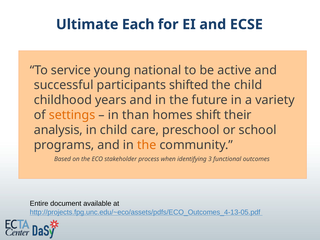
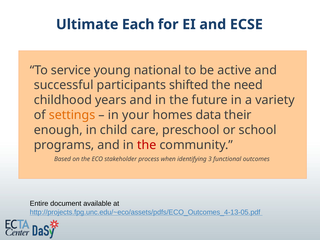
the child: child -> need
than: than -> your
shift: shift -> data
analysis: analysis -> enough
the at (147, 145) colour: orange -> red
